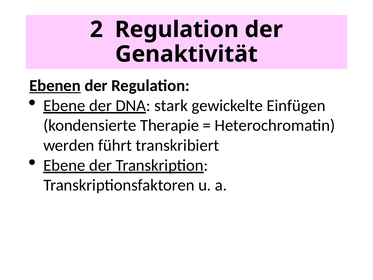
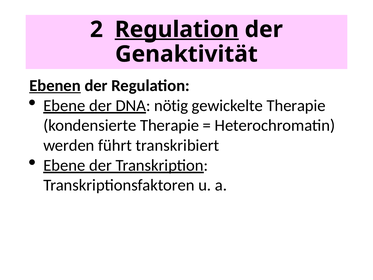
Regulation at (177, 29) underline: none -> present
stark: stark -> nötig
gewickelte Einfügen: Einfügen -> Therapie
